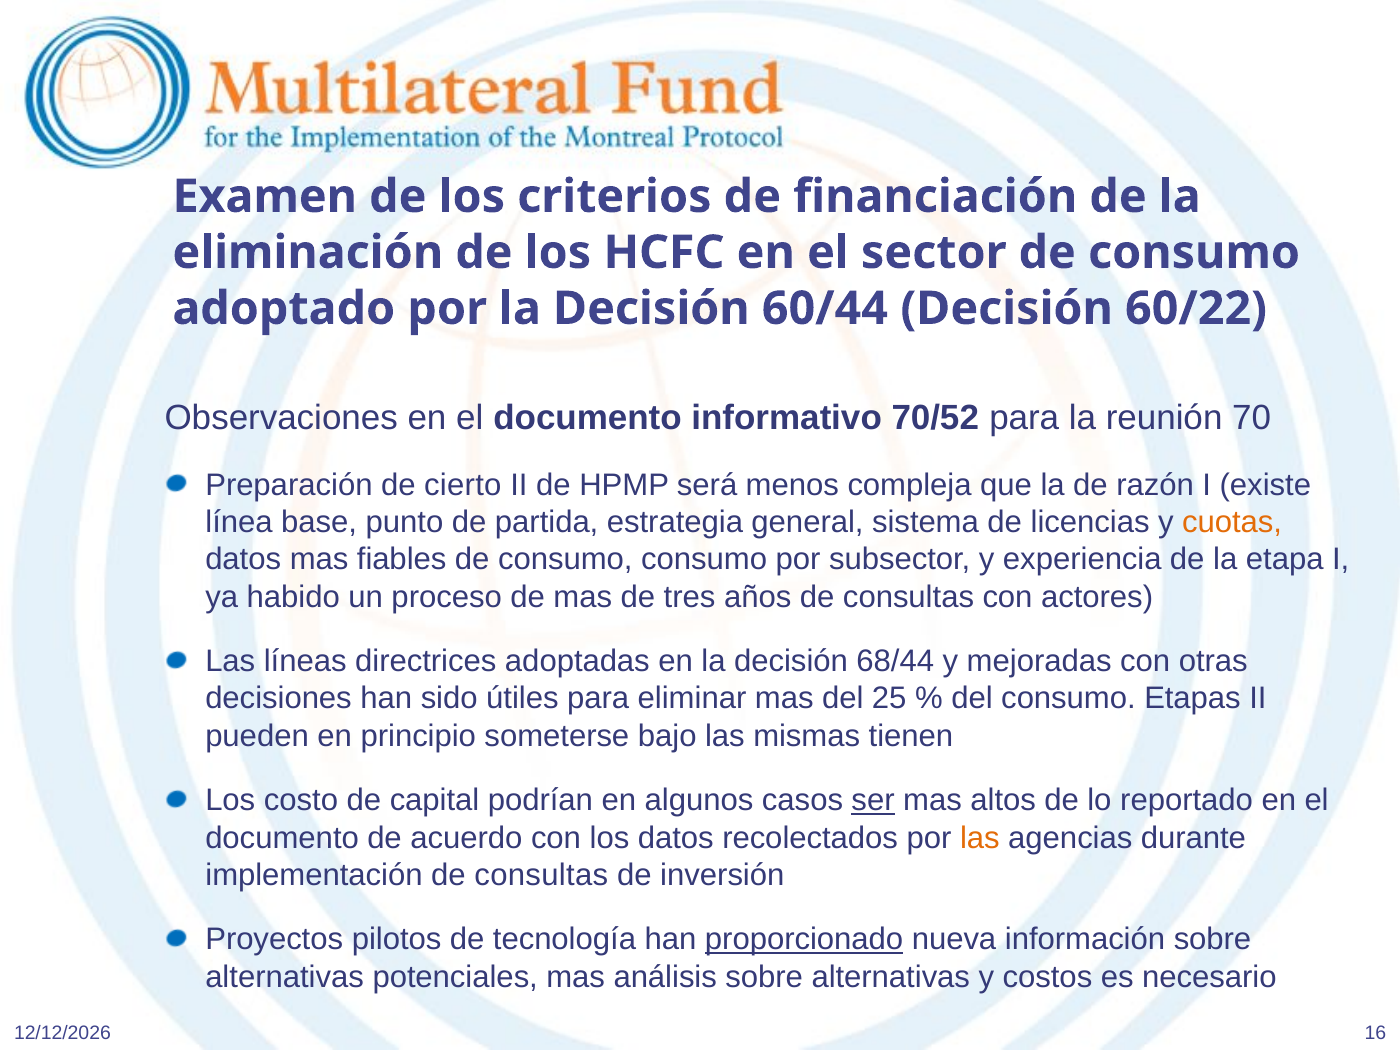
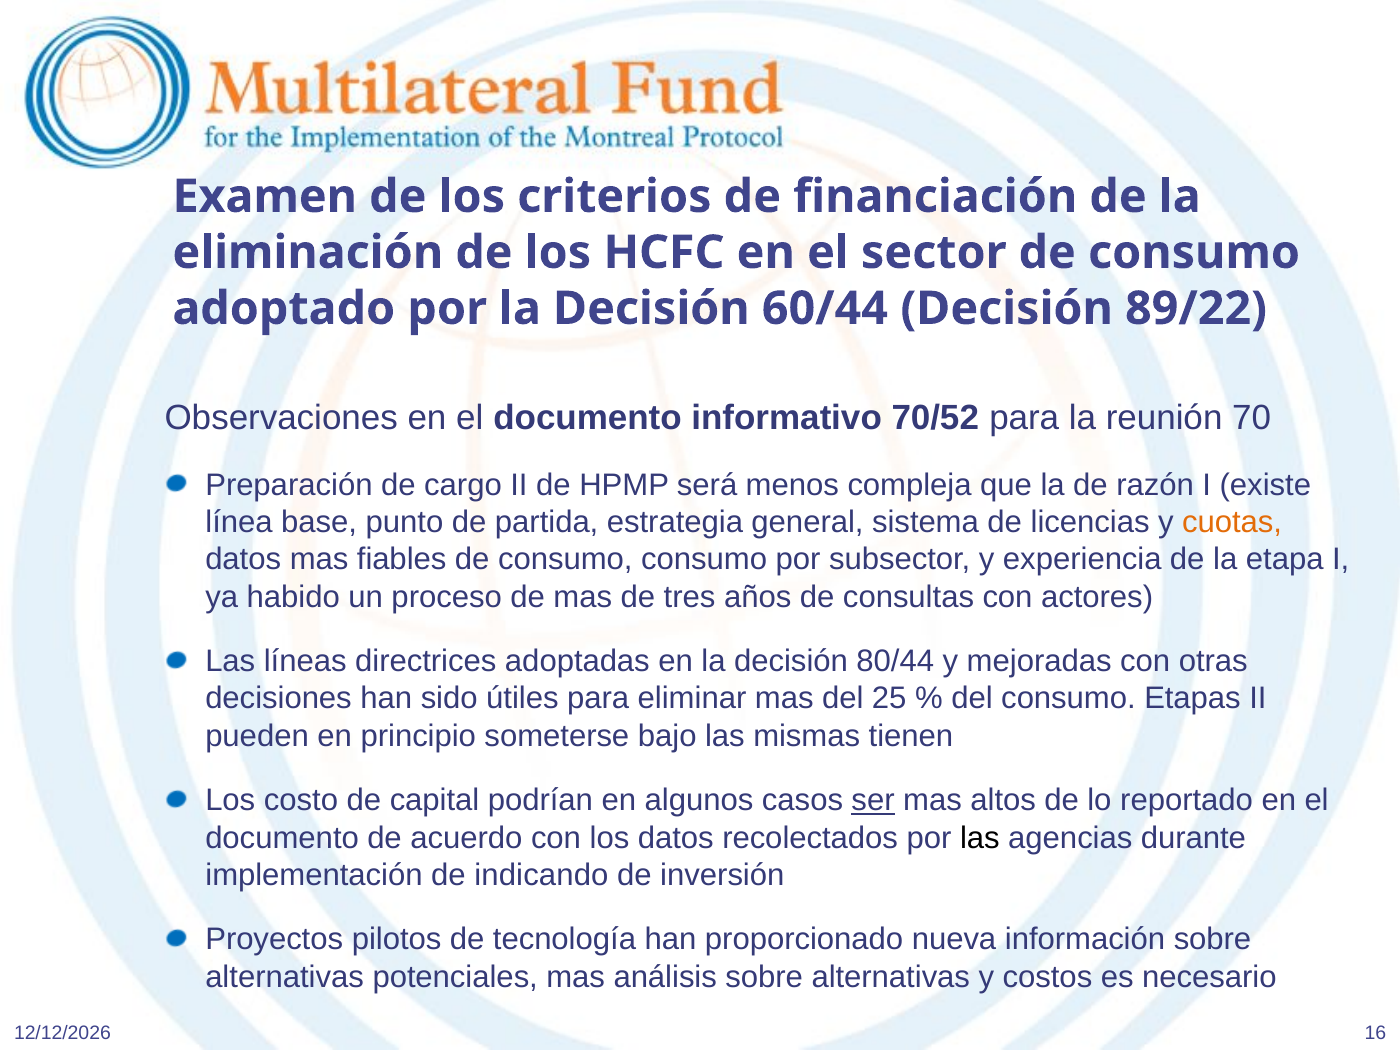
60/22: 60/22 -> 89/22
cierto: cierto -> cargo
68/44: 68/44 -> 80/44
las at (980, 838) colour: orange -> black
implementación de consultas: consultas -> indicando
proporcionado underline: present -> none
